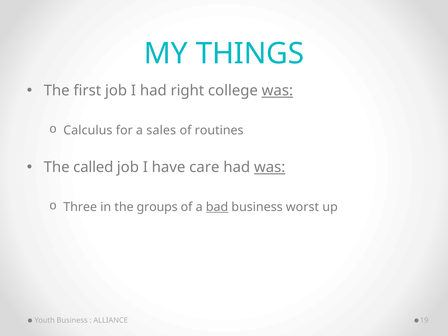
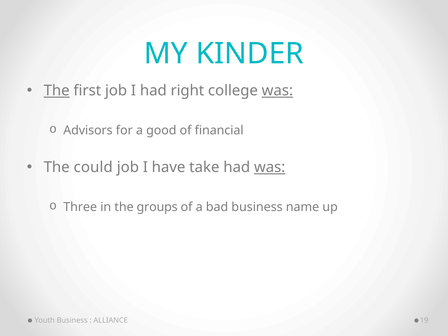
THINGS: THINGS -> KINDER
The at (57, 91) underline: none -> present
Calculus: Calculus -> Advisors
sales: sales -> good
routines: routines -> financial
called: called -> could
care: care -> take
bad underline: present -> none
worst: worst -> name
